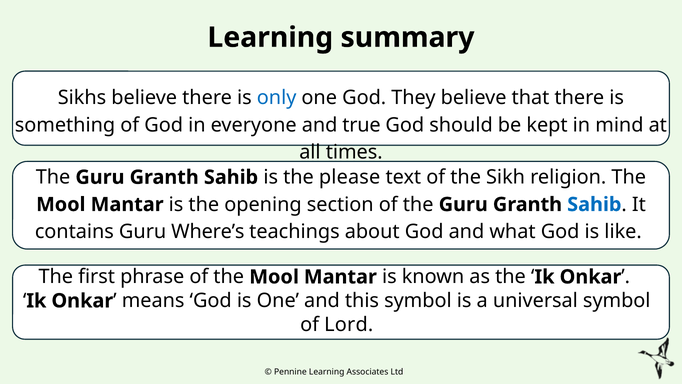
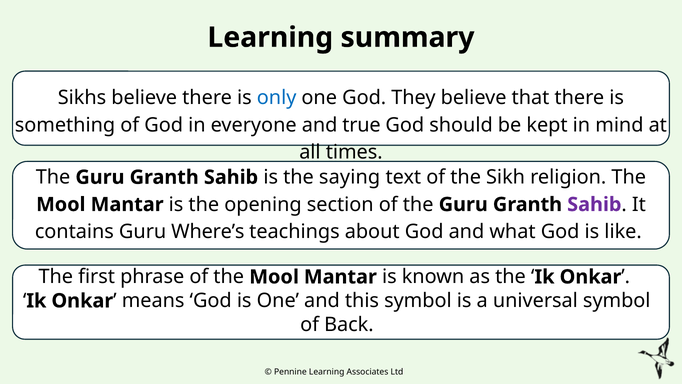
please: please -> saying
Sahib at (594, 204) colour: blue -> purple
Lord: Lord -> Back
